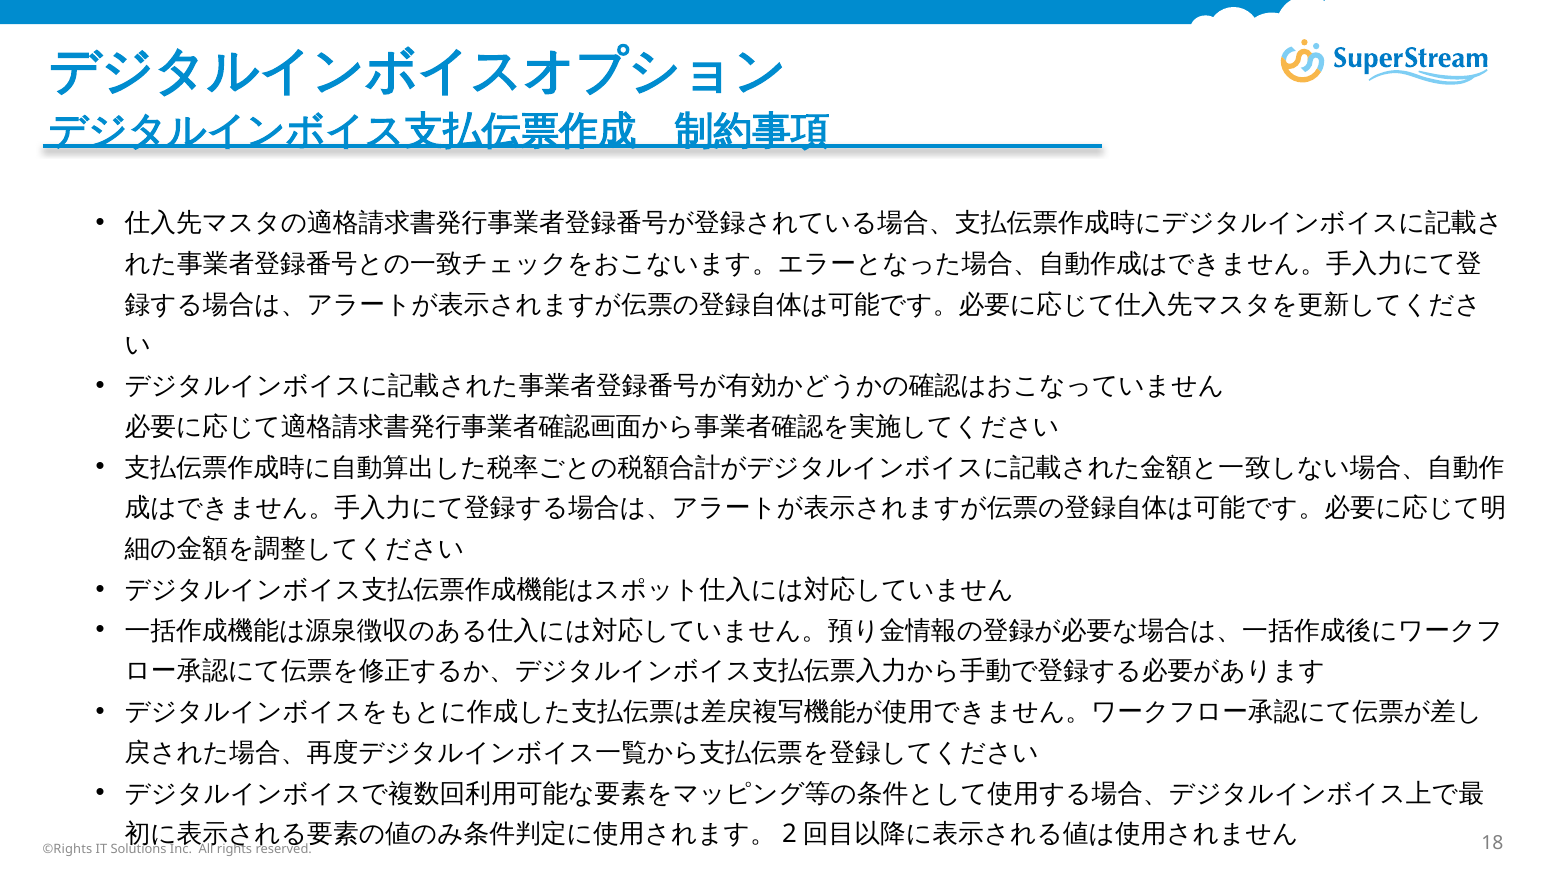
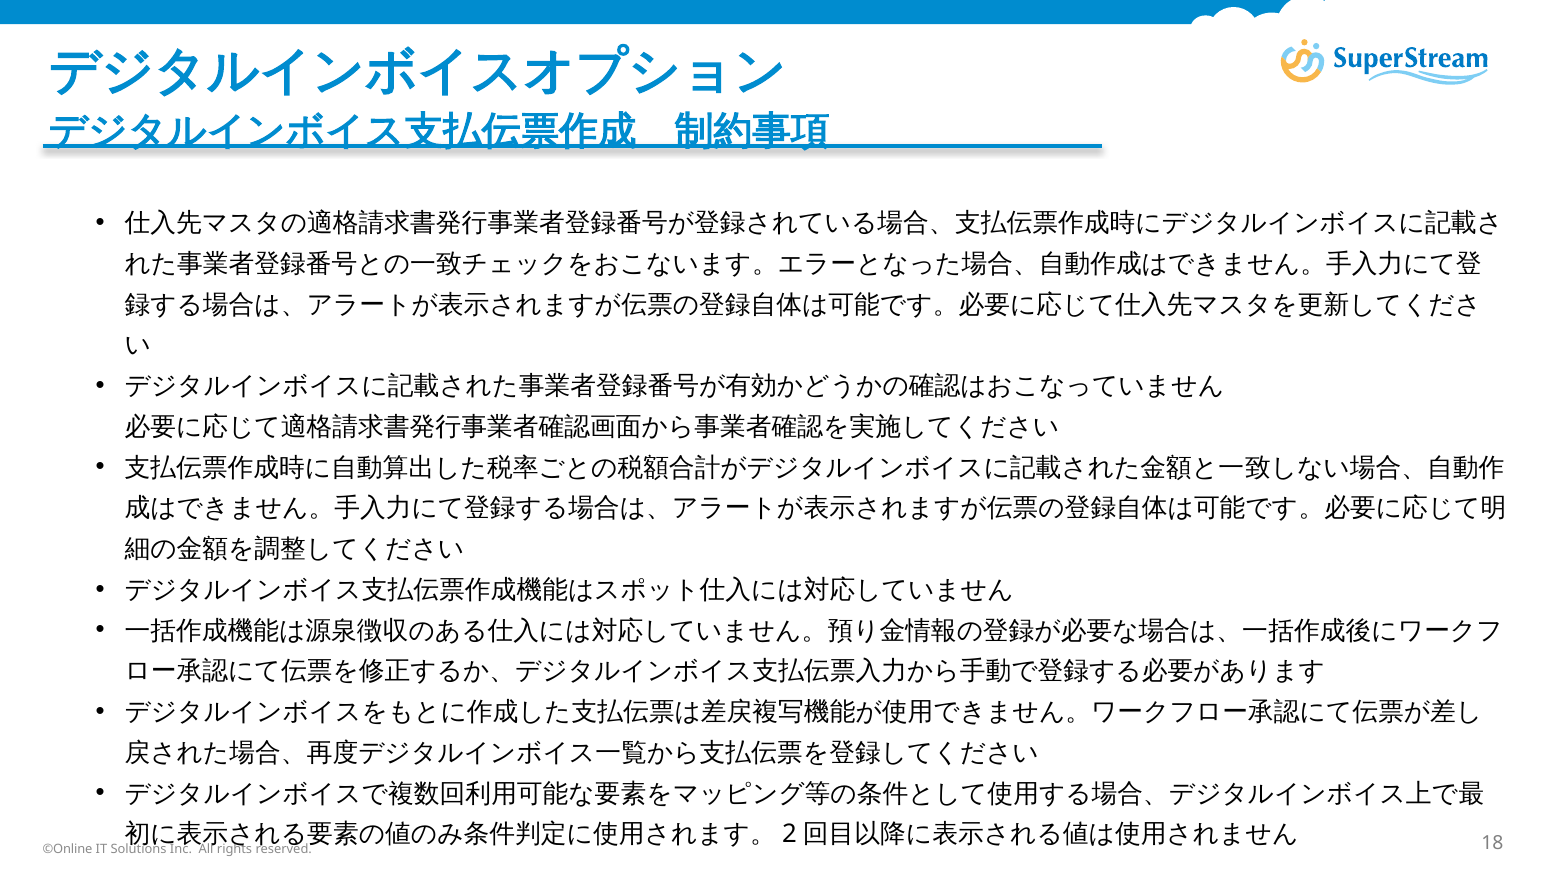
©Rights: ©Rights -> ©Online
